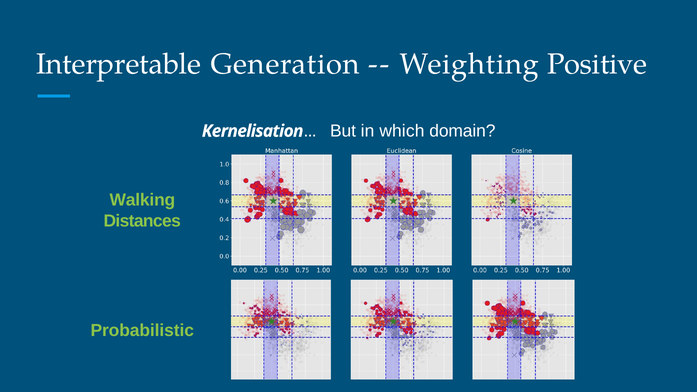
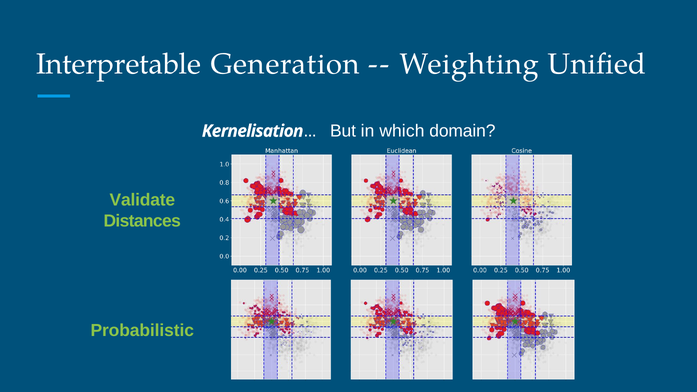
Positive: Positive -> Uniﬁed
Walking: Walking -> Validate
